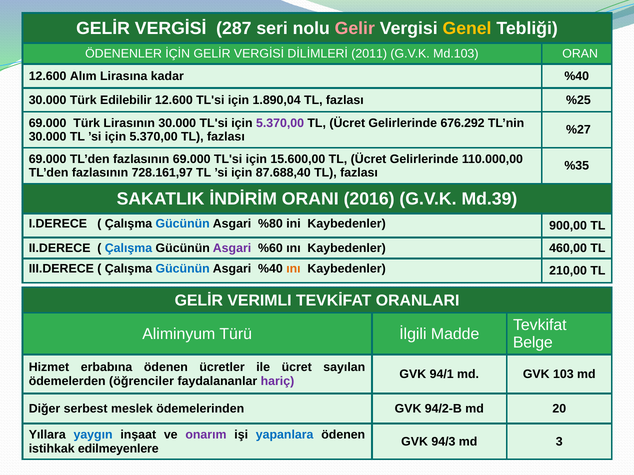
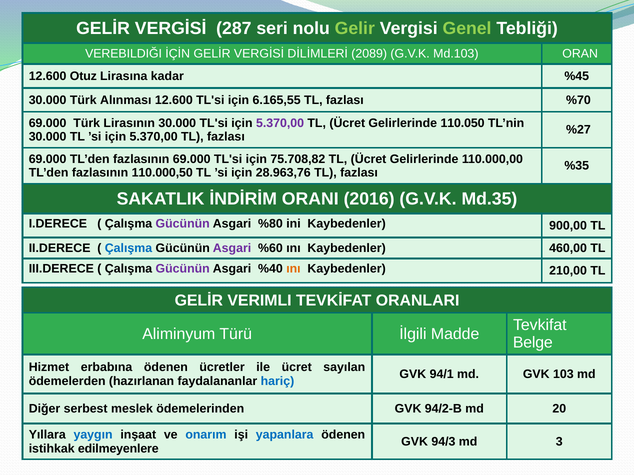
Gelir colour: pink -> light green
Genel colour: yellow -> light green
ÖDENENLER: ÖDENENLER -> VEREBILDIĞI
2011: 2011 -> 2089
Alım: Alım -> Otuz
kadar %40: %40 -> %45
Edilebilir: Edilebilir -> Alınması
1.890,04: 1.890,04 -> 6.165,55
%25: %25 -> %70
676.292: 676.292 -> 110.050
15.600,00: 15.600,00 -> 75.708,82
728.161,97: 728.161,97 -> 110.000,50
87.688,40: 87.688,40 -> 28.963,76
Md.39: Md.39 -> Md.35
Gücünün at (183, 224) colour: blue -> purple
Gücünün at (183, 269) colour: blue -> purple
öğrenciler: öğrenciler -> hazırlanan
hariç colour: purple -> blue
onarım colour: purple -> blue
